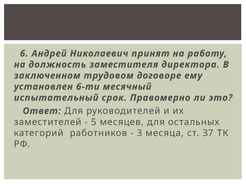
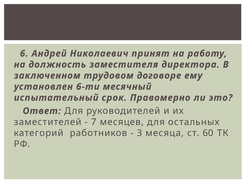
5: 5 -> 7
37: 37 -> 60
